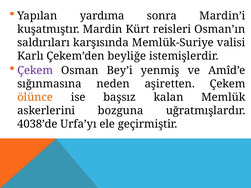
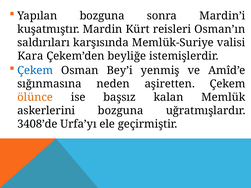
Yapılan yardıma: yardıma -> bozguna
Karlı: Karlı -> Kara
Çekem at (35, 71) colour: purple -> blue
4038’de: 4038’de -> 3408’de
